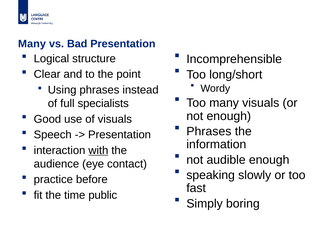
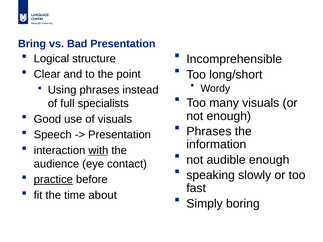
Many at (32, 44): Many -> Bring
practice underline: none -> present
public: public -> about
